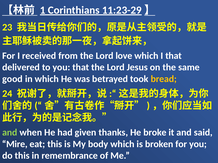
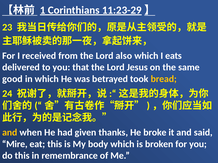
love: love -> also
I that: that -> eats
and at (10, 133) colour: light green -> yellow
